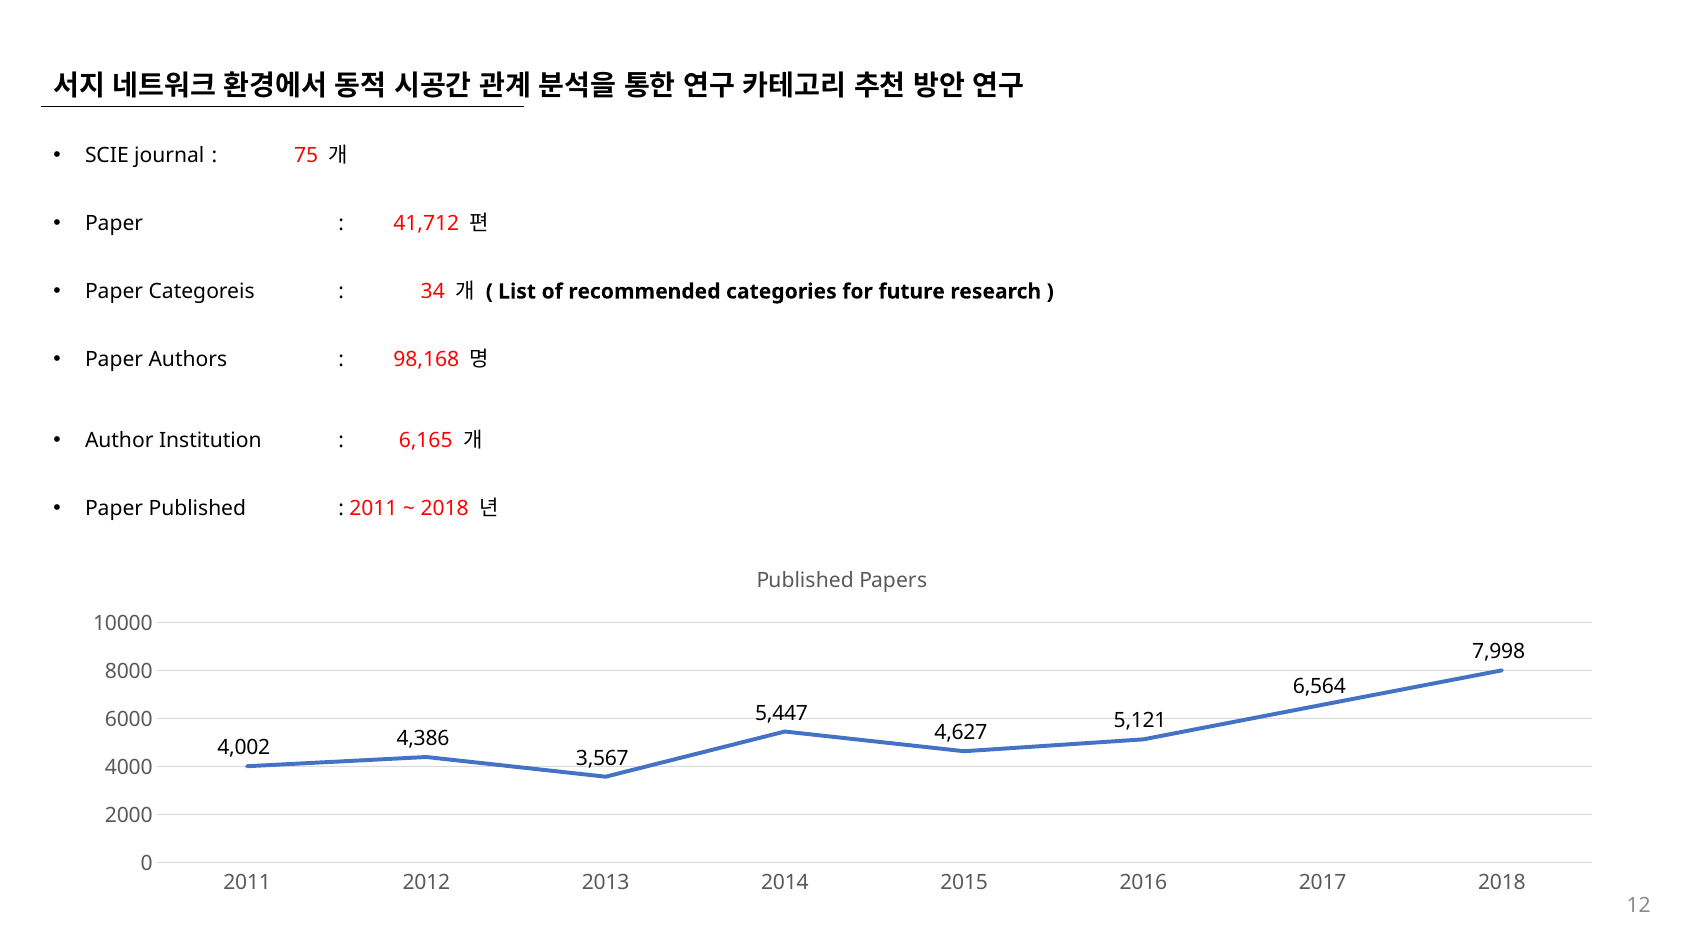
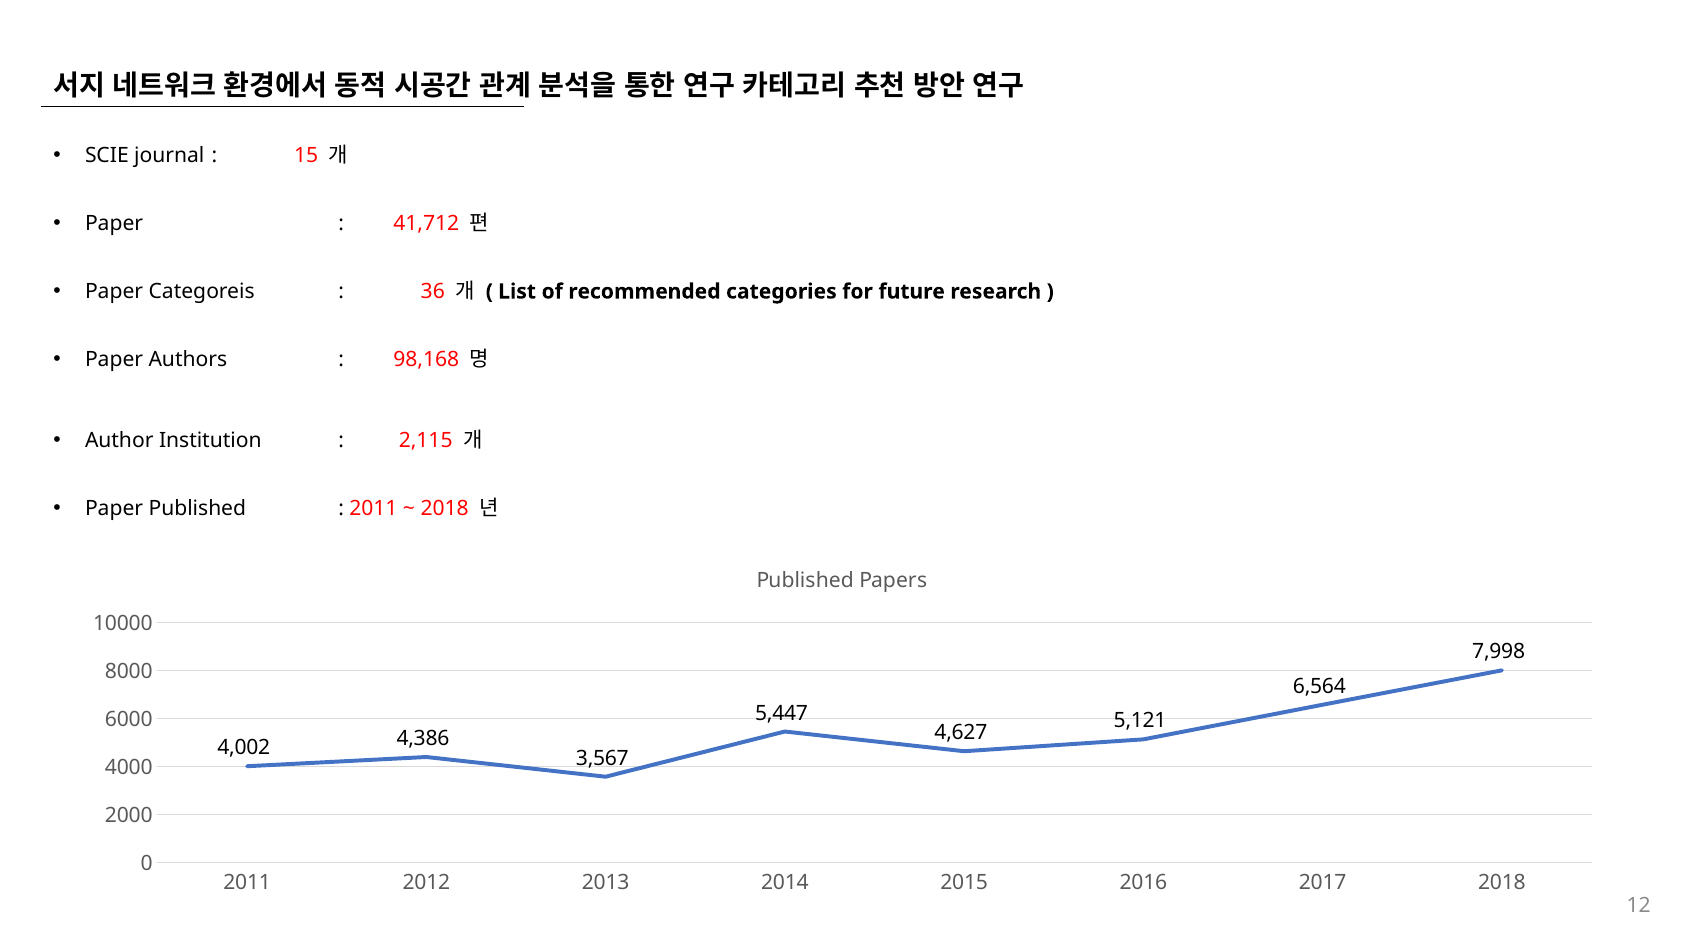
75: 75 -> 15
34: 34 -> 36
6,165: 6,165 -> 2,115
